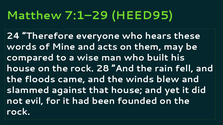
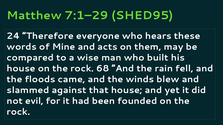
HEED95: HEED95 -> SHED95
28: 28 -> 68
